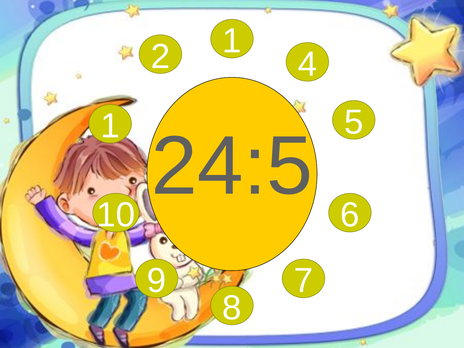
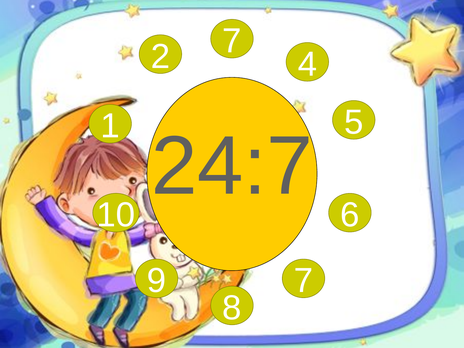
2 1: 1 -> 7
24:5: 24:5 -> 24:7
